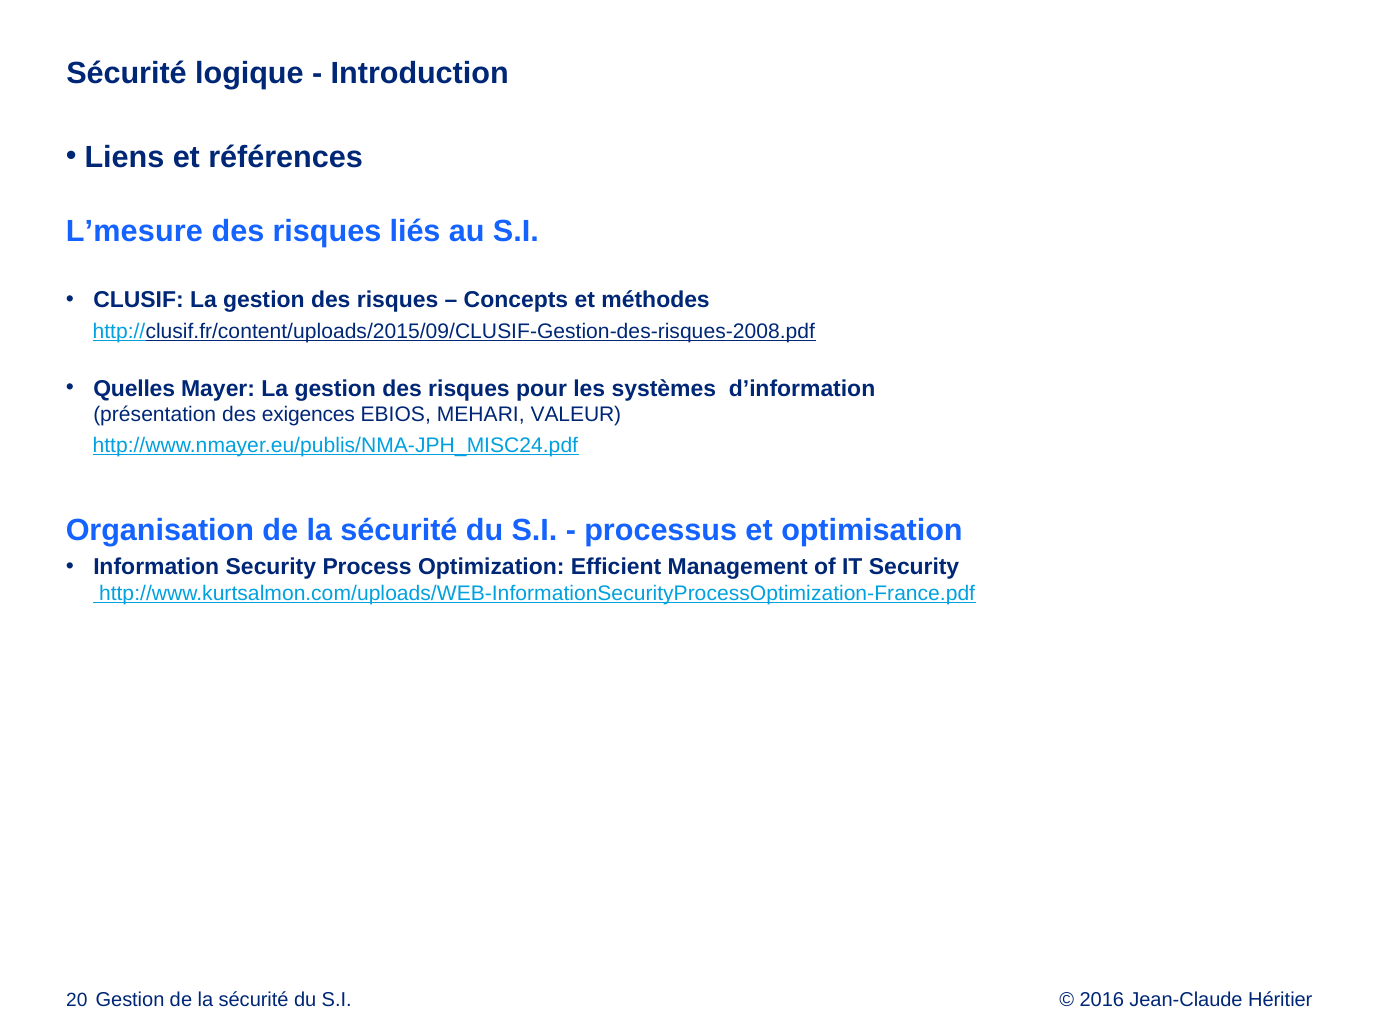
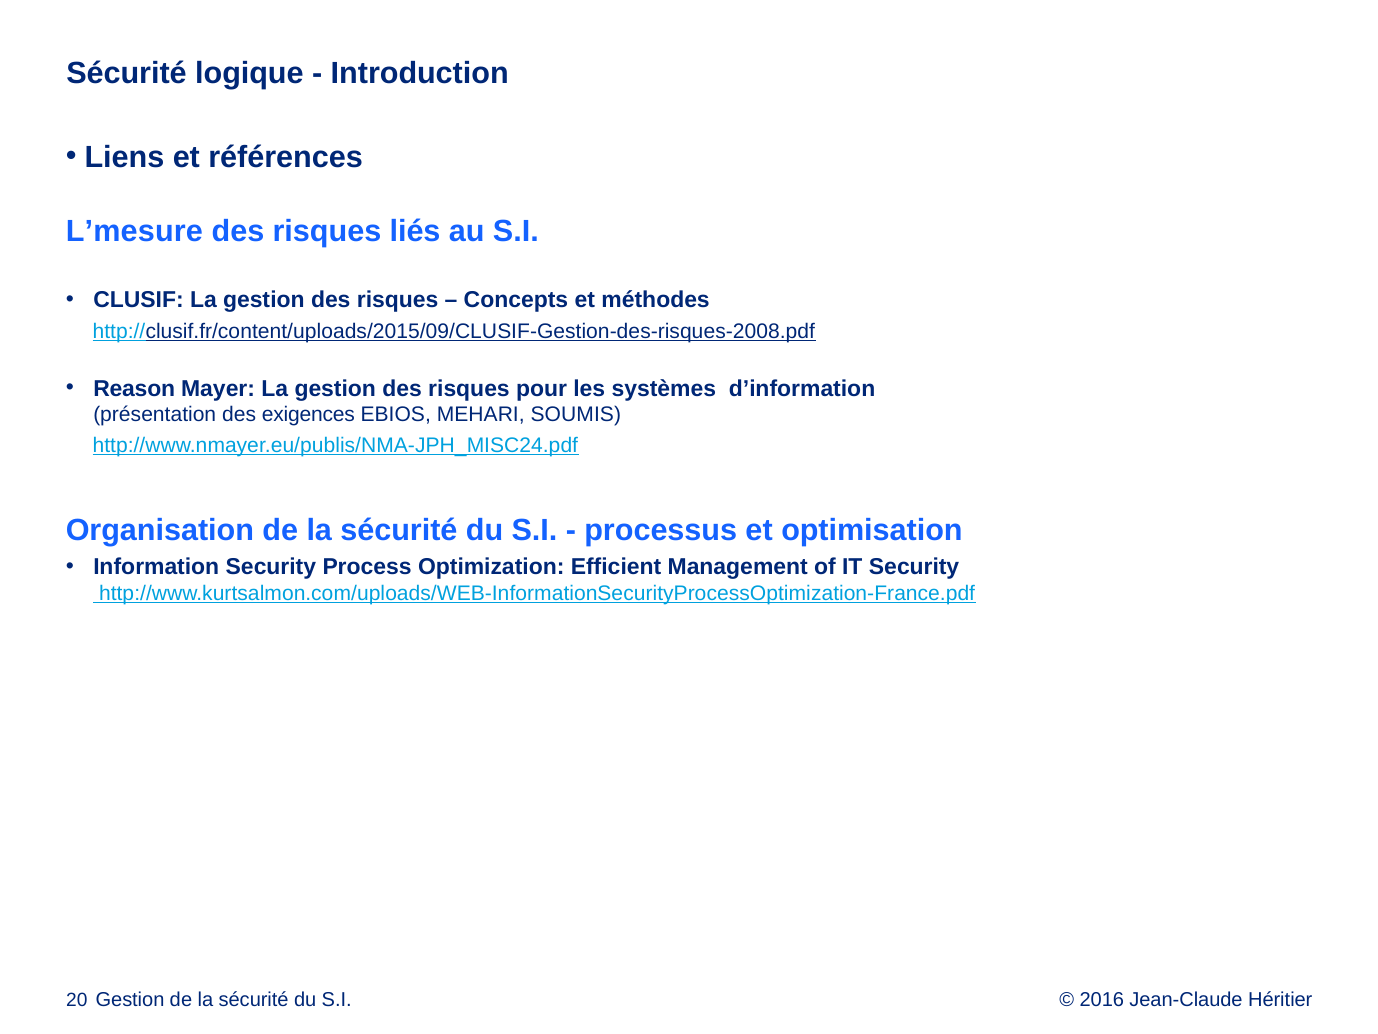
Quelles: Quelles -> Reason
VALEUR: VALEUR -> SOUMIS
